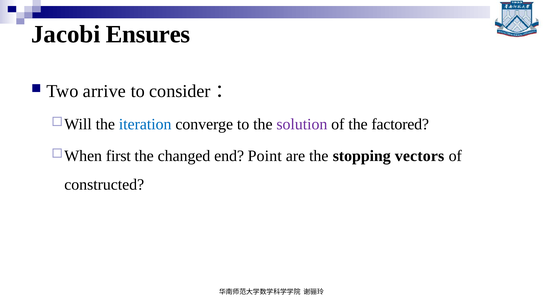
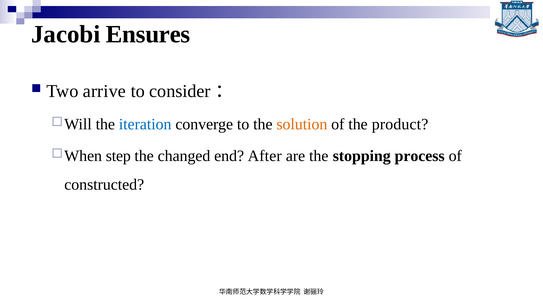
solution colour: purple -> orange
factored: factored -> product
first: first -> step
Point: Point -> After
vectors: vectors -> process
